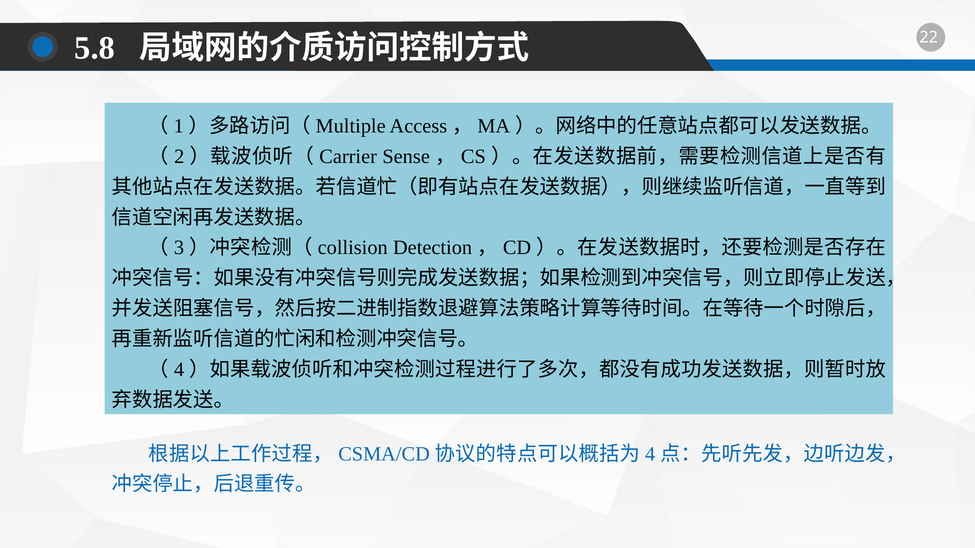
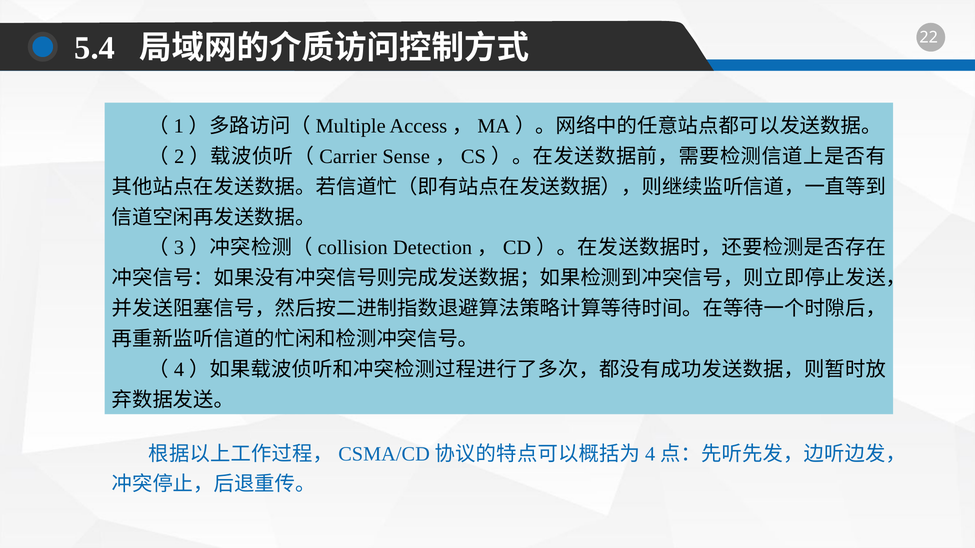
5.8: 5.8 -> 5.4
